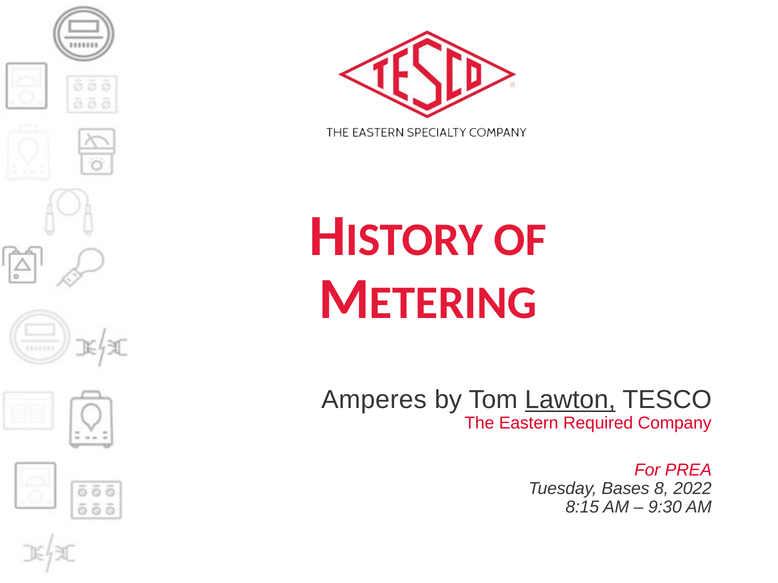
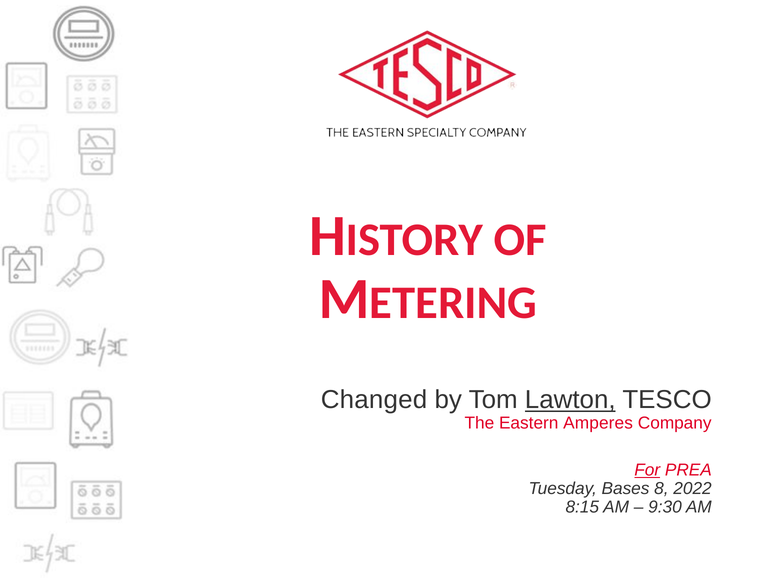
Amperes: Amperes -> Changed
Required: Required -> Amperes
For underline: none -> present
